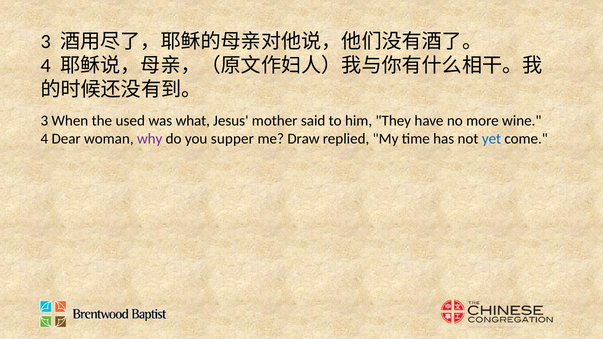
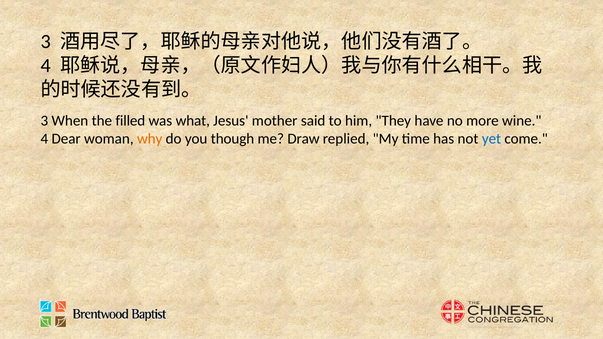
used: used -> filled
why colour: purple -> orange
supper: supper -> though
